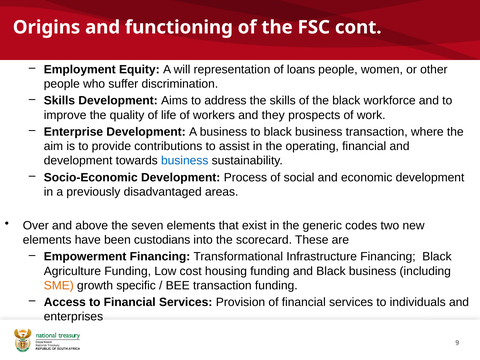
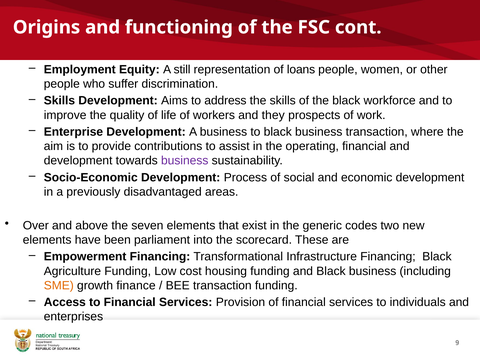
will: will -> still
business at (185, 161) colour: blue -> purple
custodians: custodians -> parliament
specific: specific -> finance
